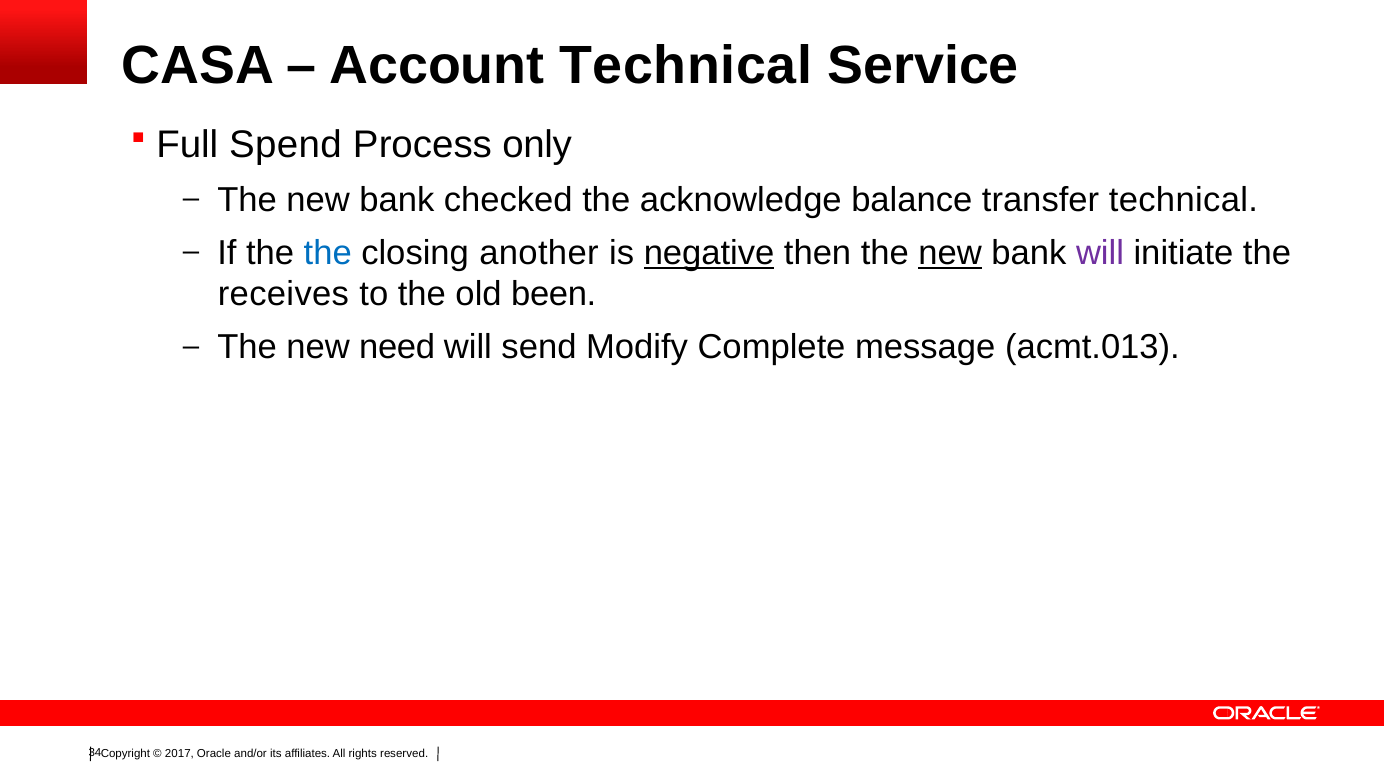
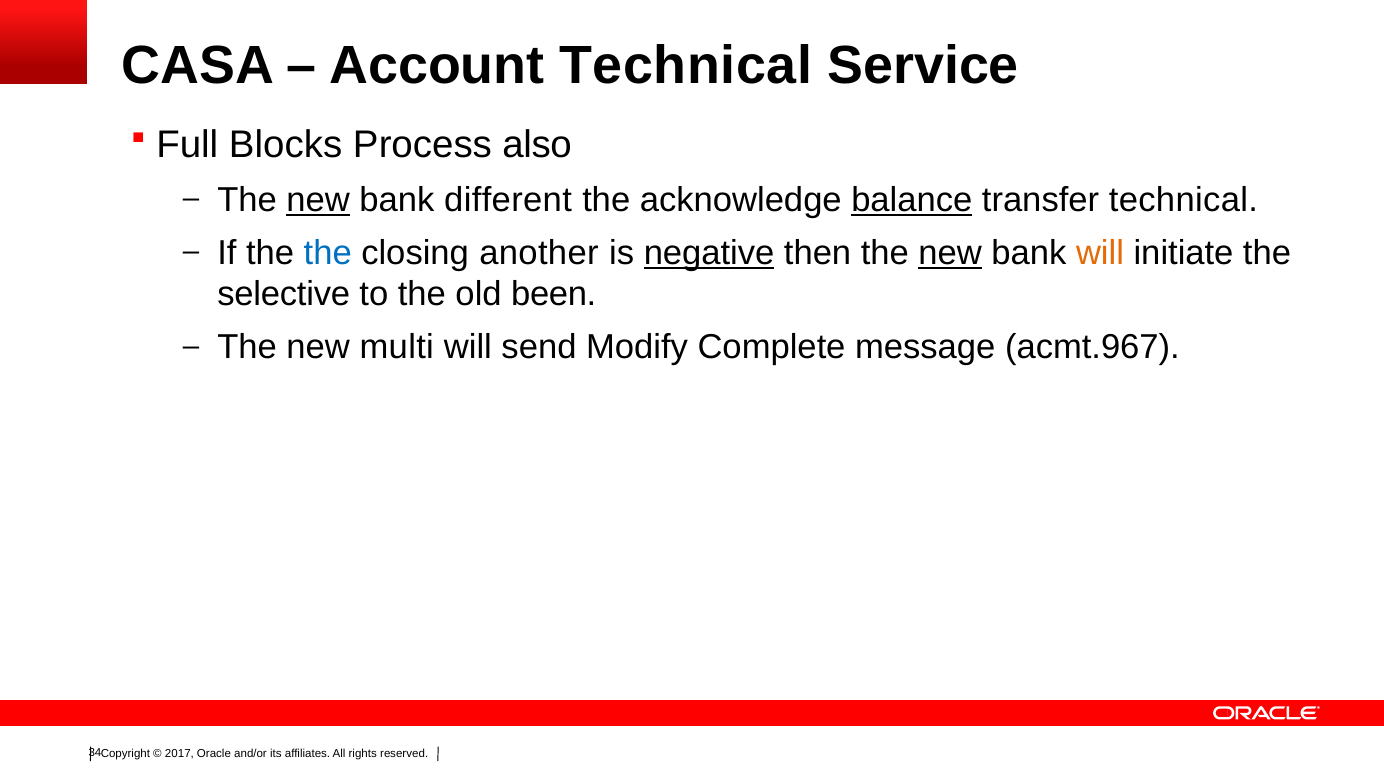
Spend: Spend -> Blocks
only: only -> also
new at (318, 200) underline: none -> present
checked: checked -> different
balance underline: none -> present
will at (1100, 253) colour: purple -> orange
receives: receives -> selective
need: need -> multi
acmt.013: acmt.013 -> acmt.967
